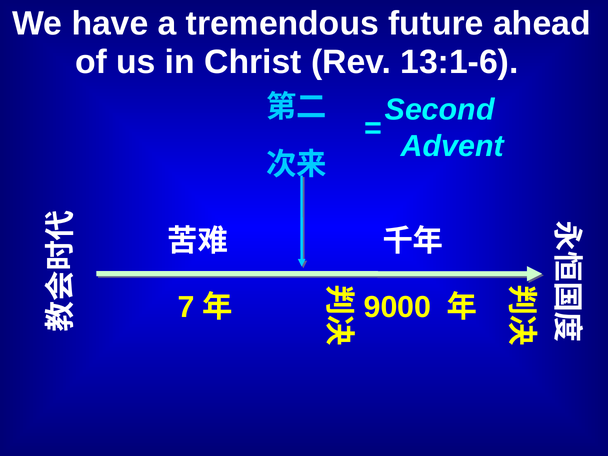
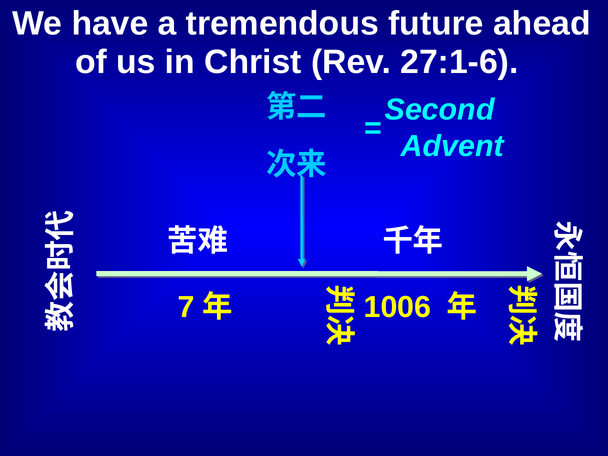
13:1-6: 13:1-6 -> 27:1-6
9000: 9000 -> 1006
